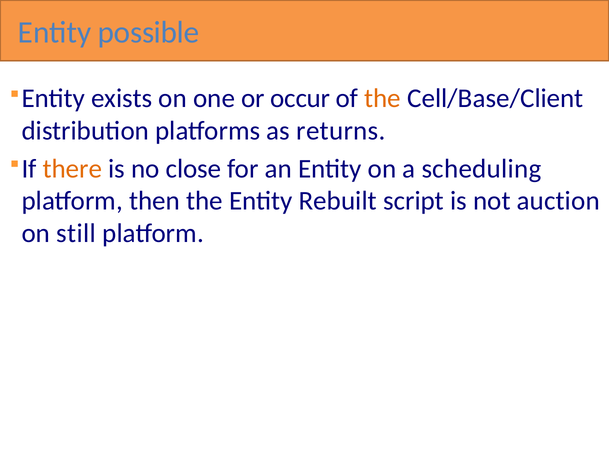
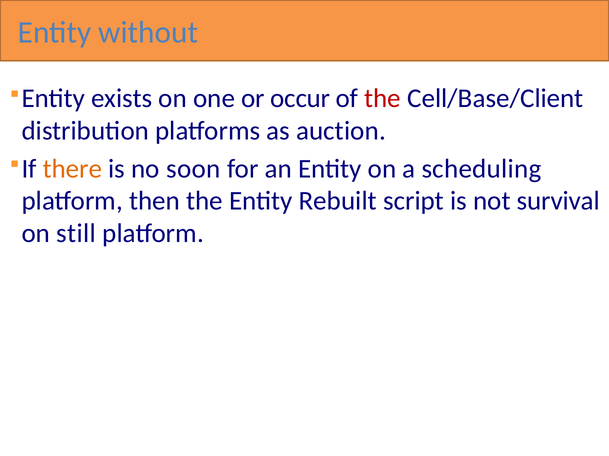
possible: possible -> without
the at (383, 99) colour: orange -> red
returns: returns -> auction
close: close -> soon
auction: auction -> survival
